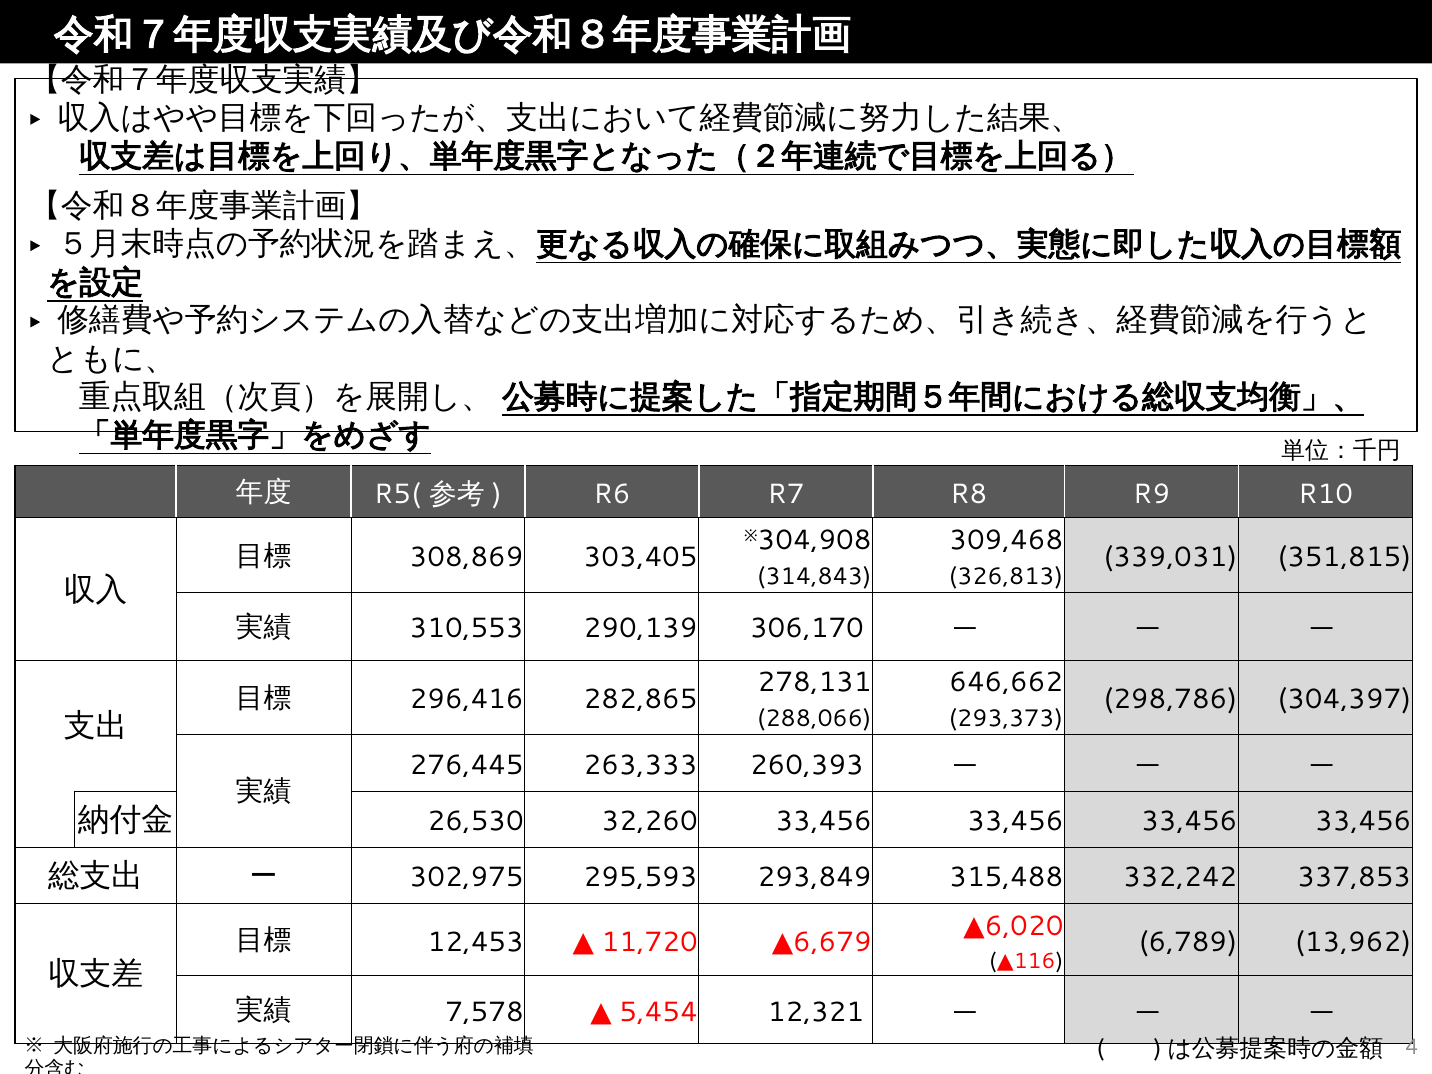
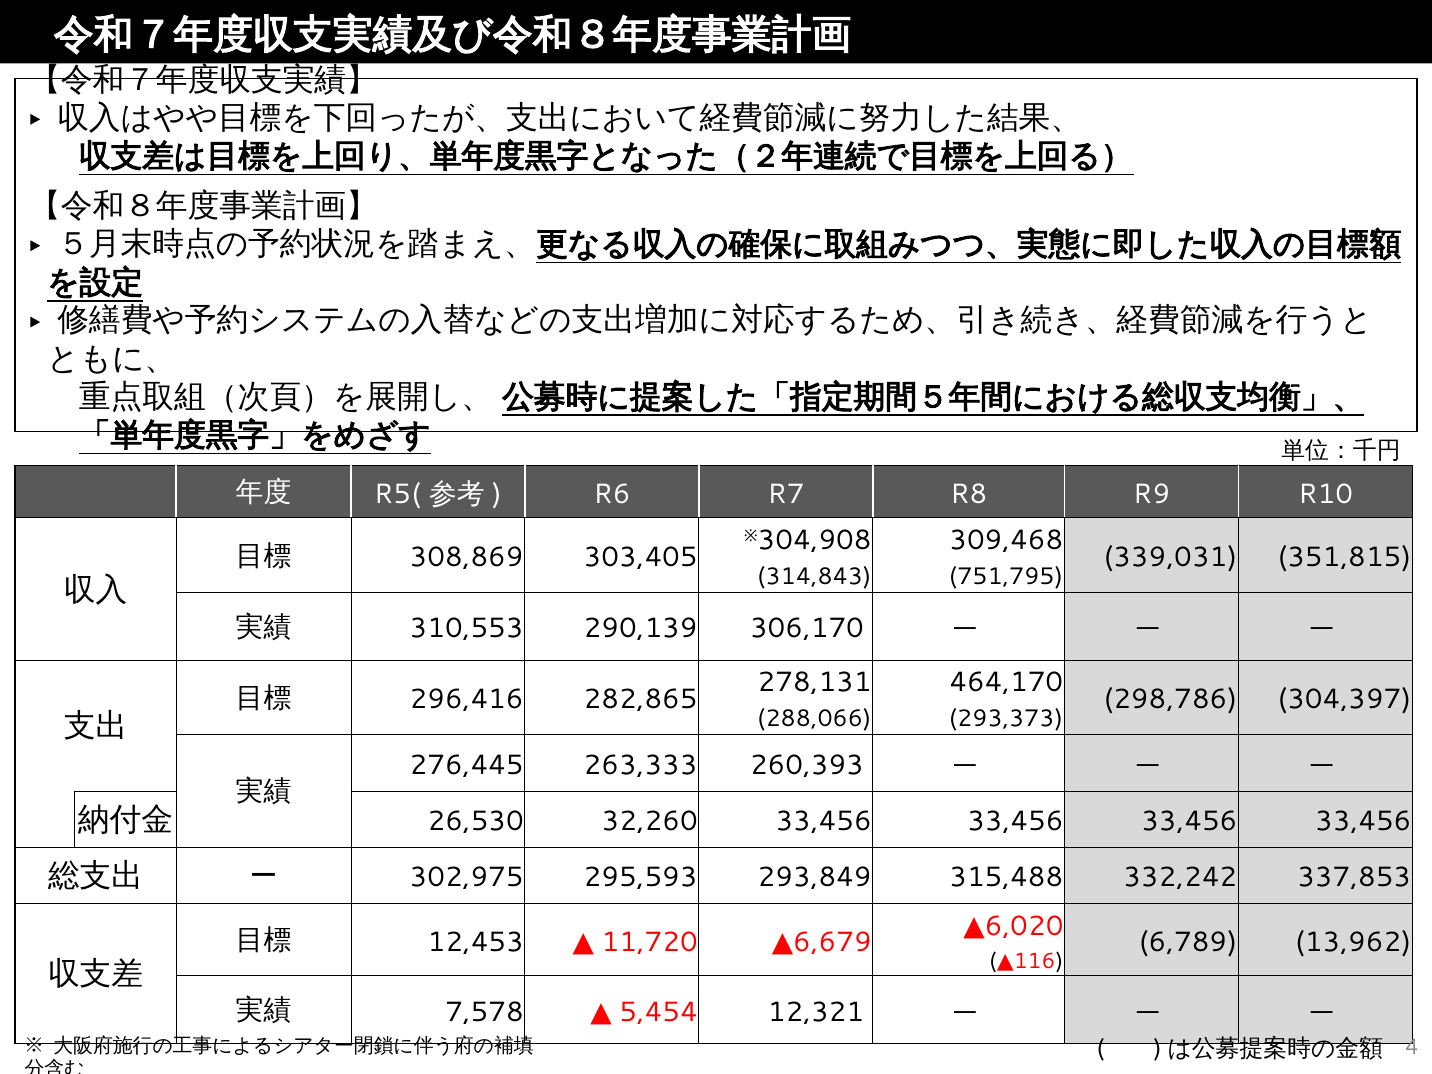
326,813: 326,813 -> 751,795
646,662: 646,662 -> 464,170
